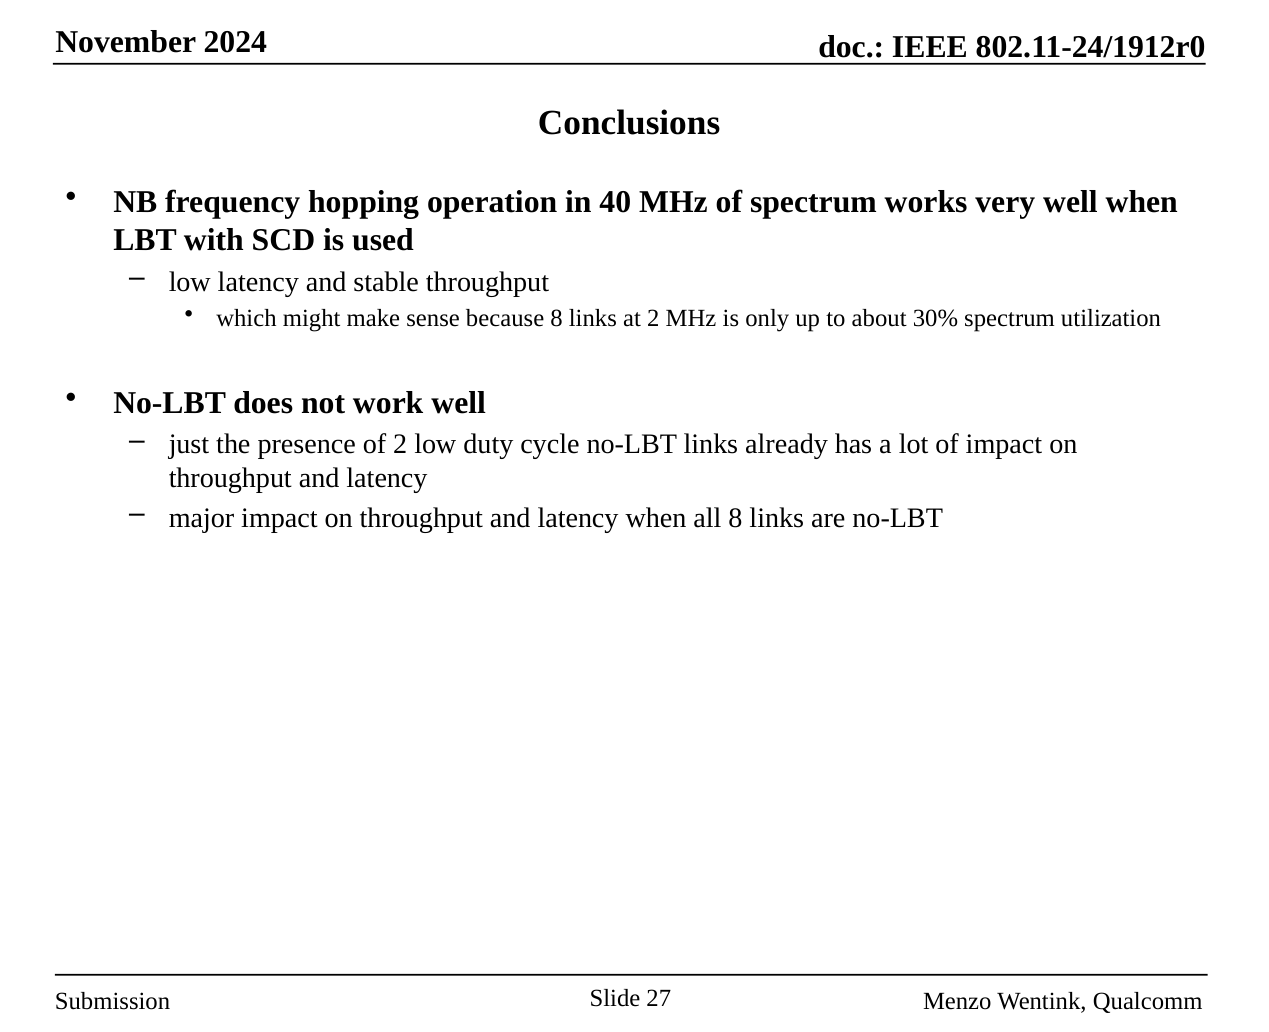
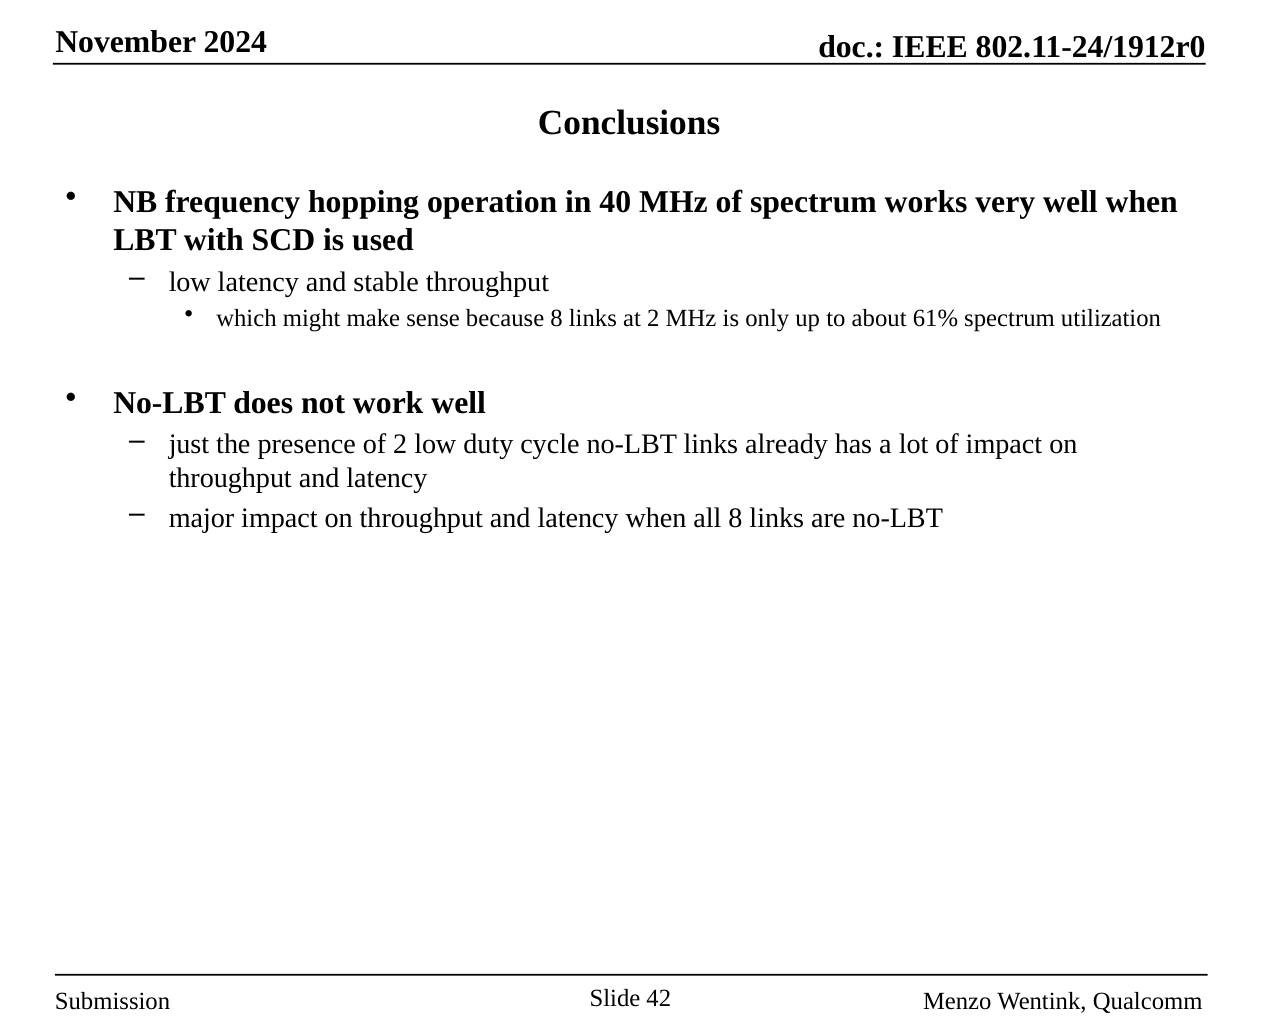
30%: 30% -> 61%
27: 27 -> 42
